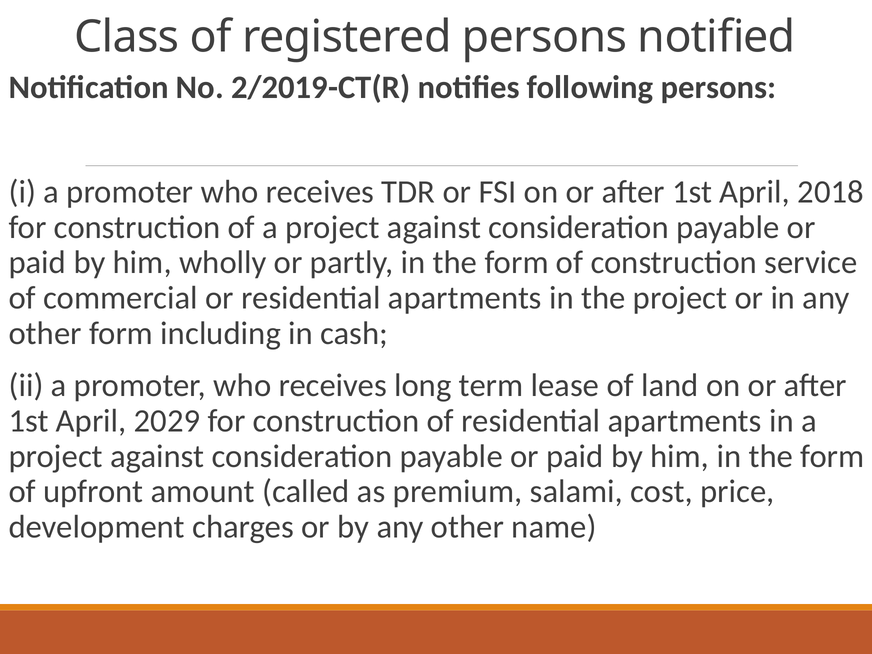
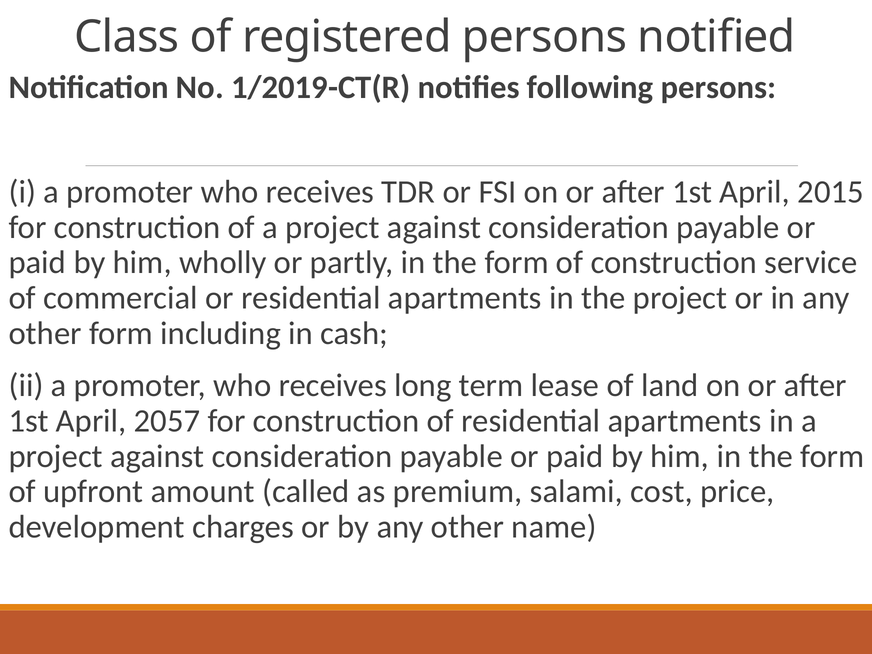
2/2019-CT(R: 2/2019-CT(R -> 1/2019-CT(R
2018: 2018 -> 2015
2029: 2029 -> 2057
